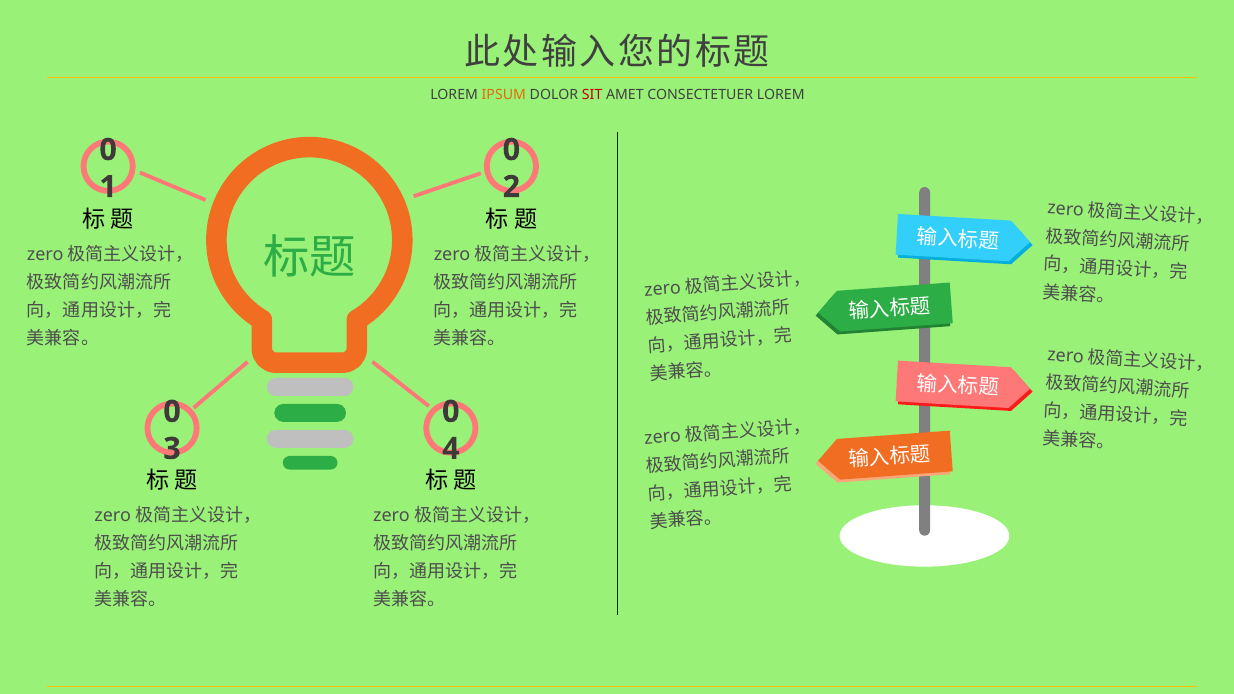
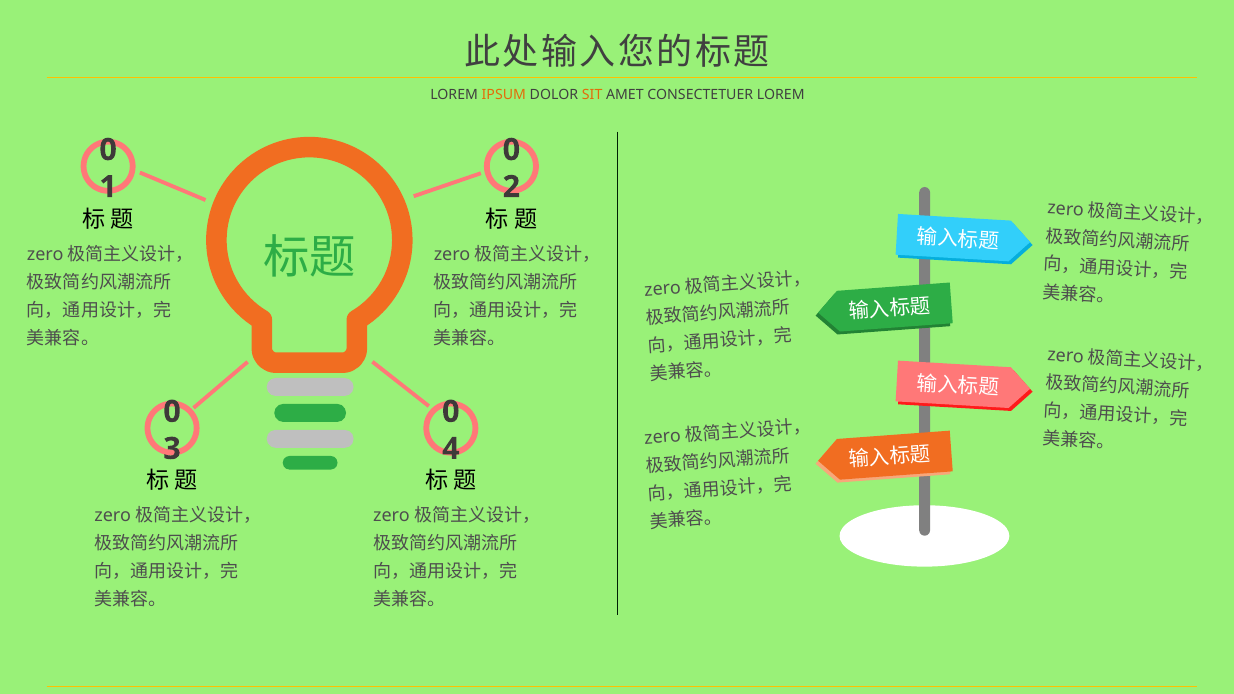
SIT colour: red -> orange
